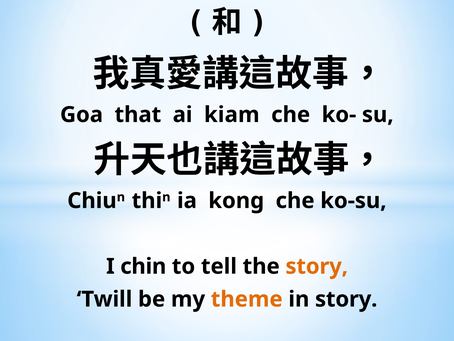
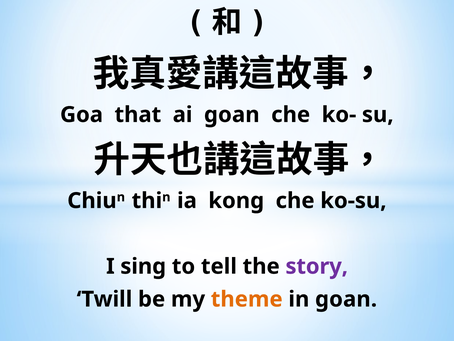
ai kiam: kiam -> goan
chin: chin -> sing
story at (317, 266) colour: orange -> purple
in story: story -> goan
